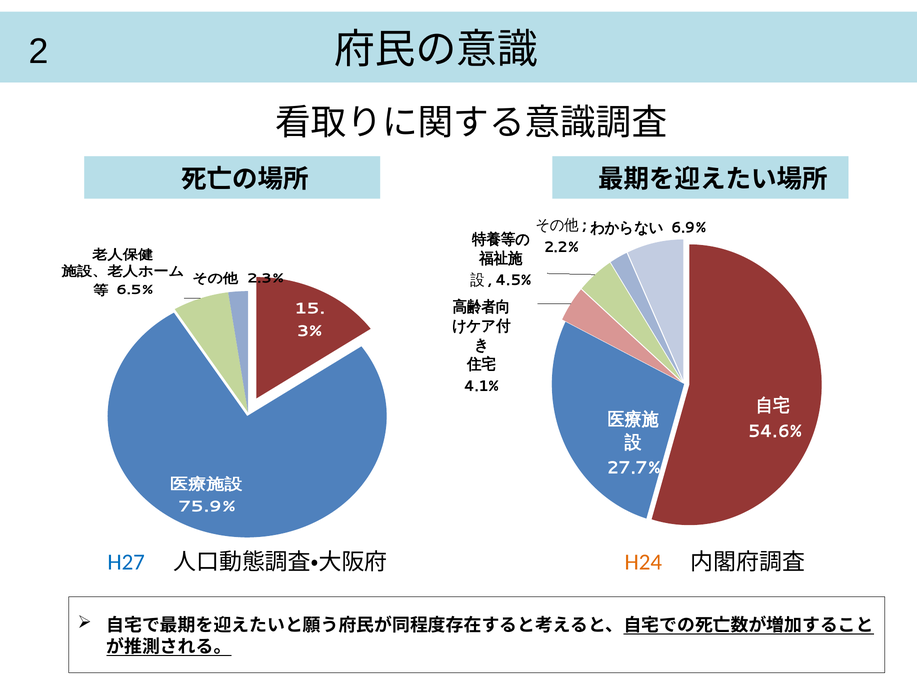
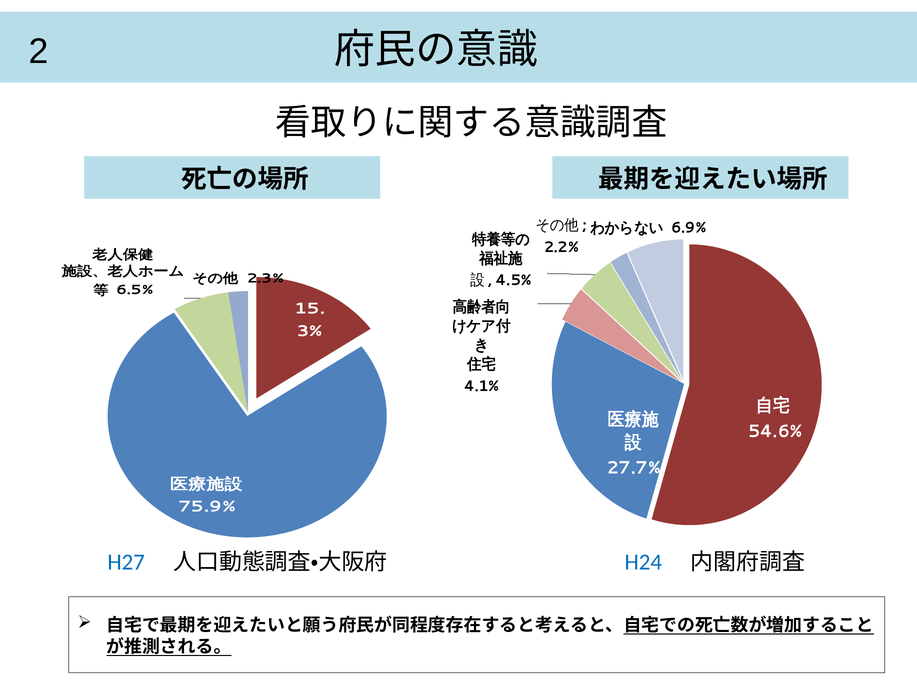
H24 colour: orange -> blue
